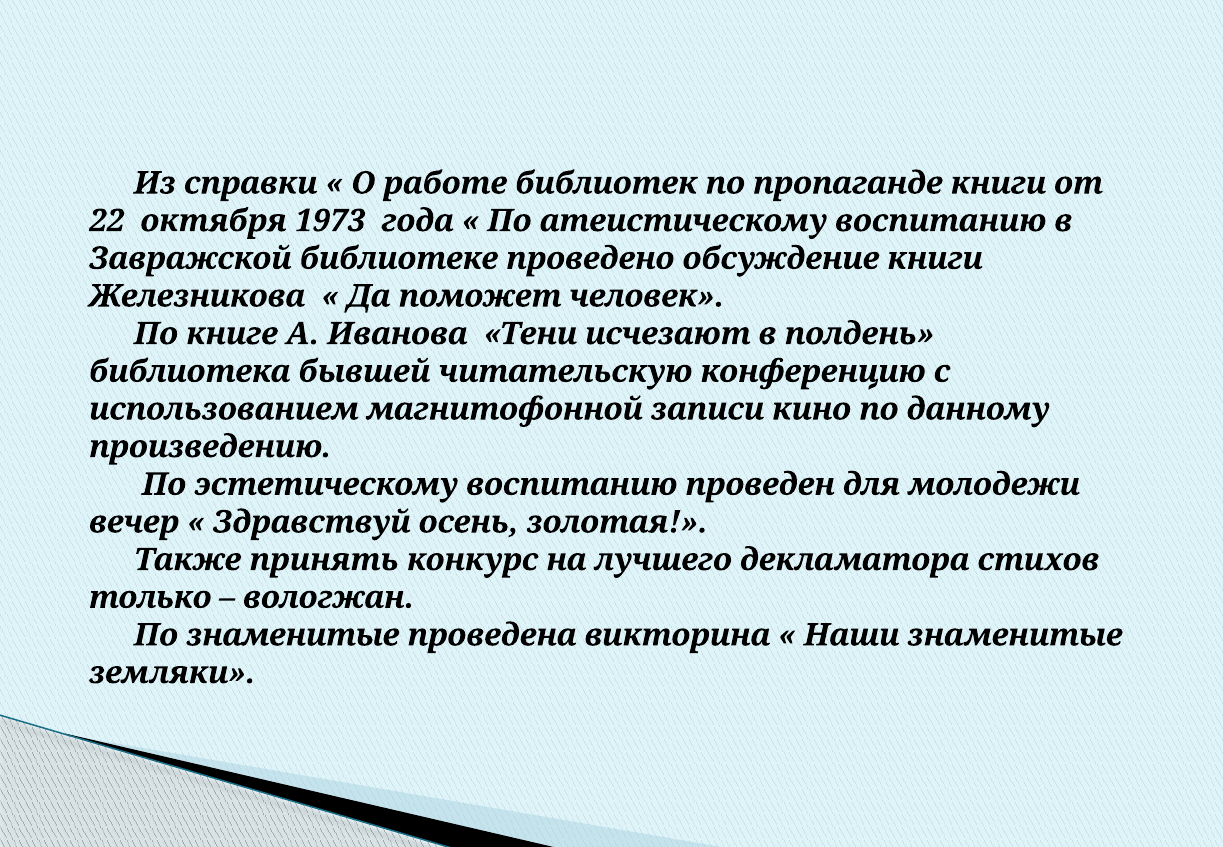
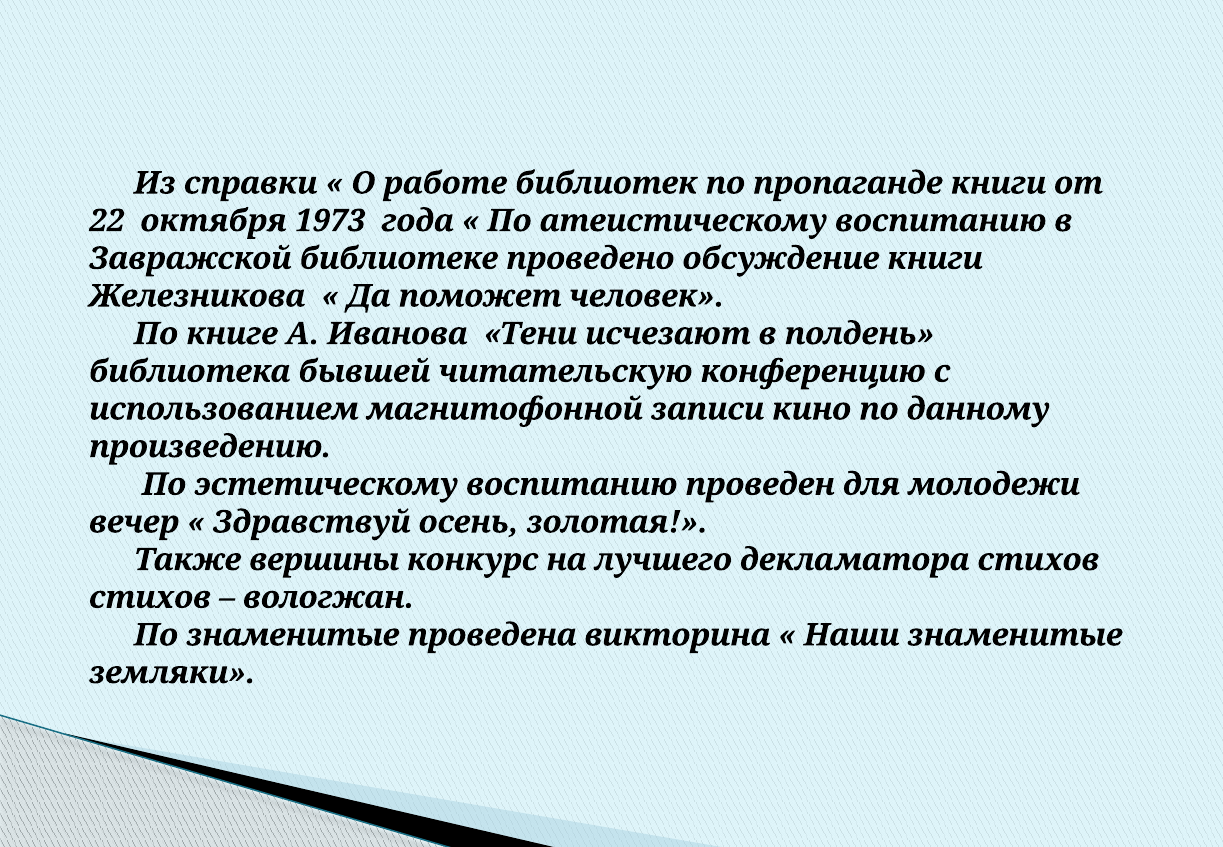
принять: принять -> вершины
только at (150, 597): только -> стихов
